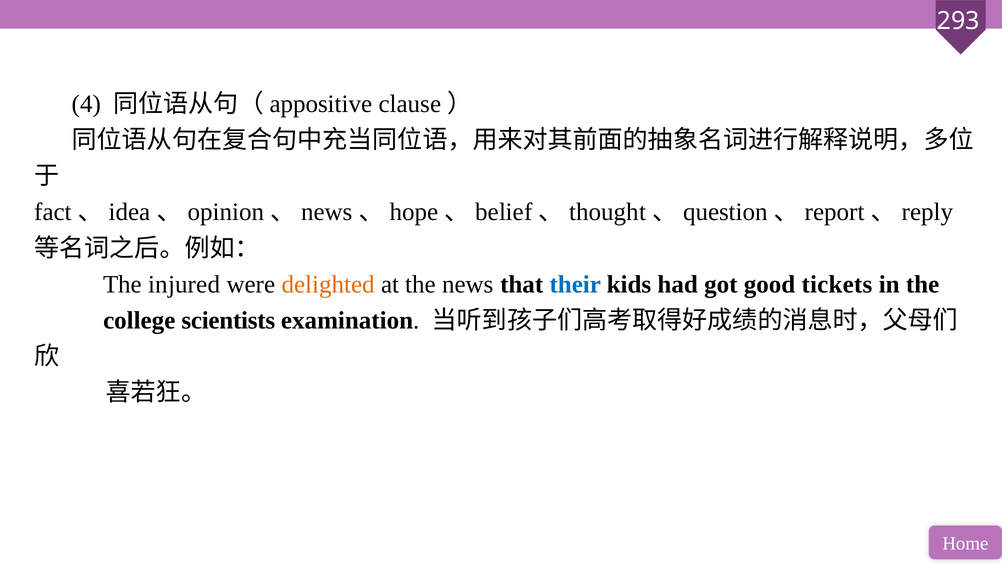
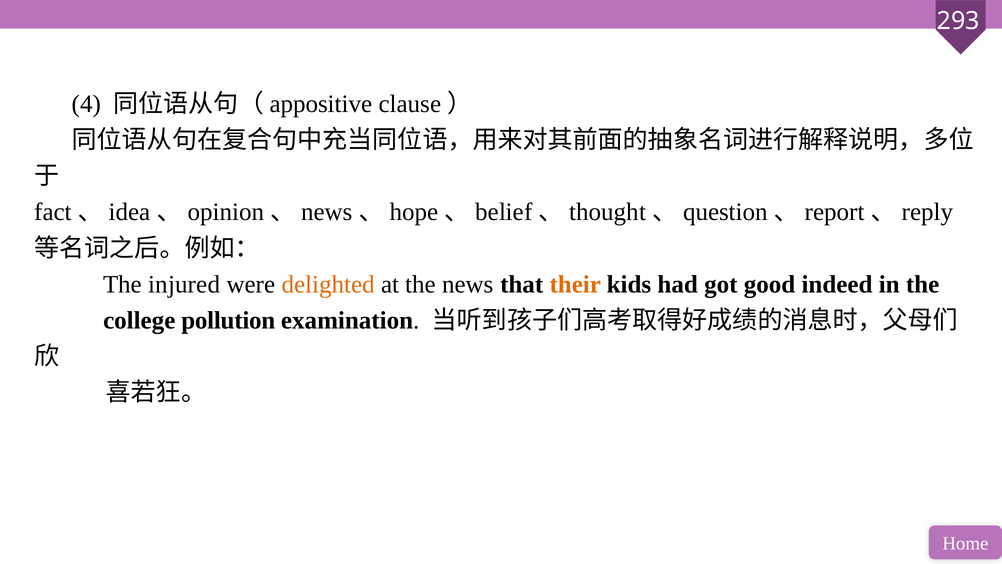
their colour: blue -> orange
tickets: tickets -> indeed
scientists: scientists -> pollution
